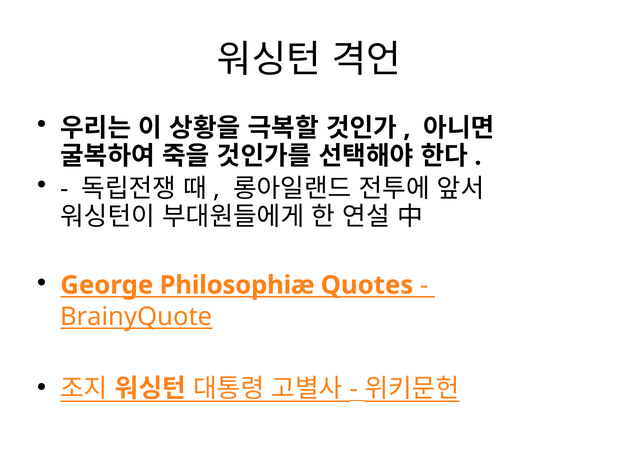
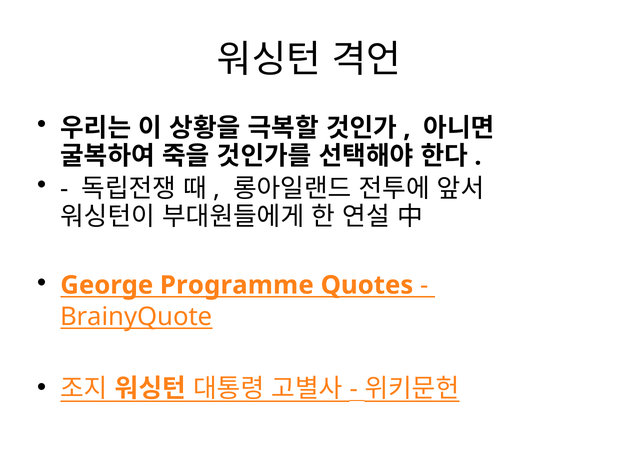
Philosophiæ: Philosophiæ -> Programme
